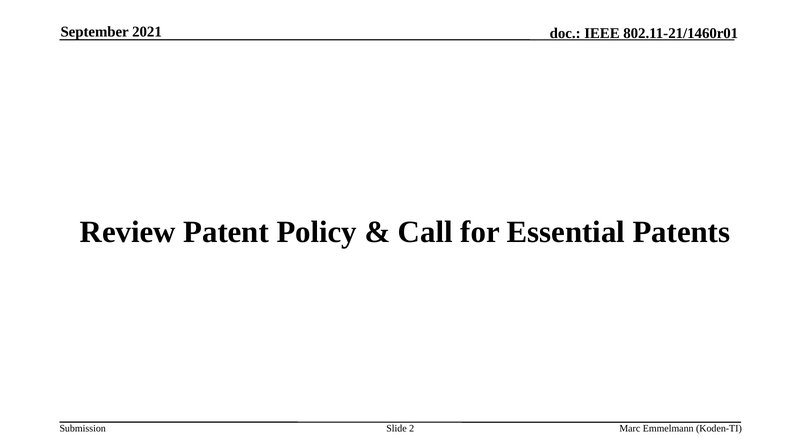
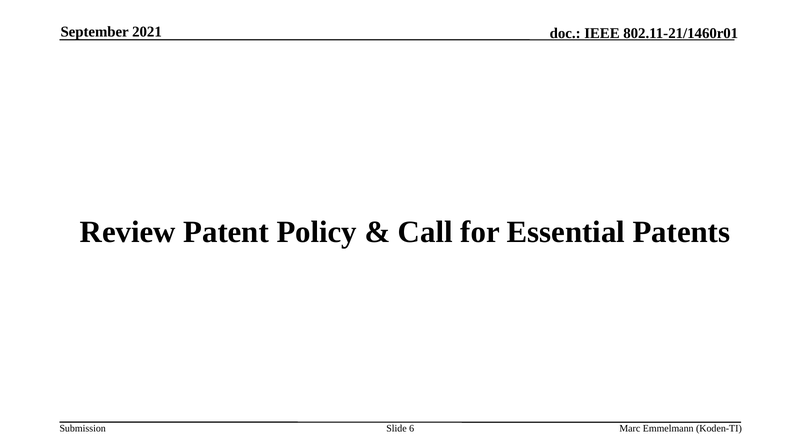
2: 2 -> 6
